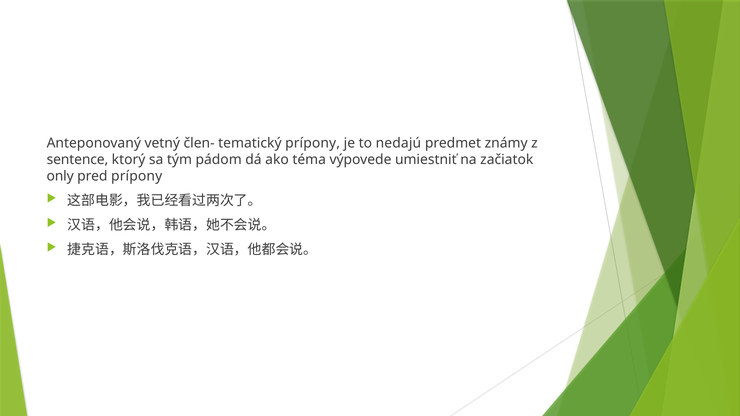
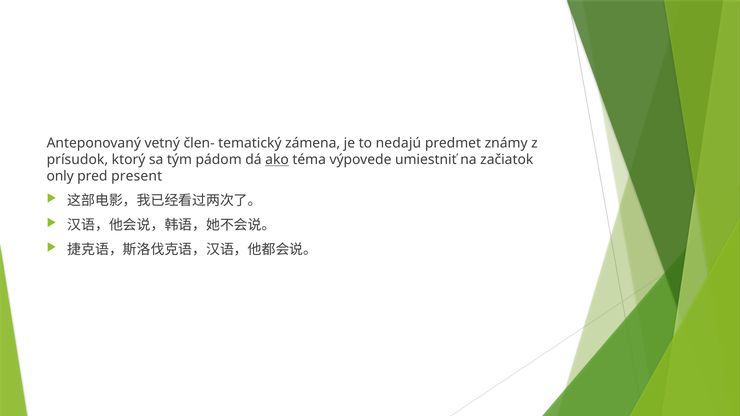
tematický prípony: prípony -> zámena
sentence: sentence -> prísudok
ako underline: none -> present
pred prípony: prípony -> present
